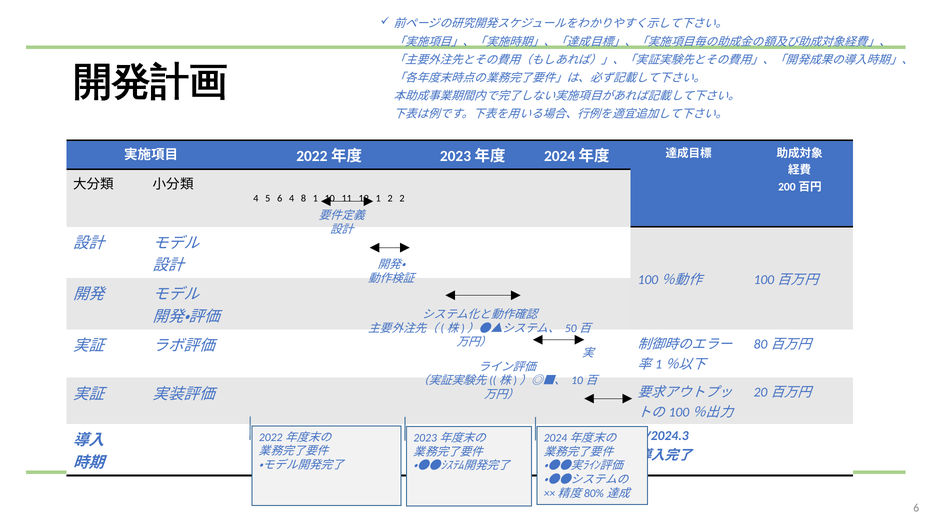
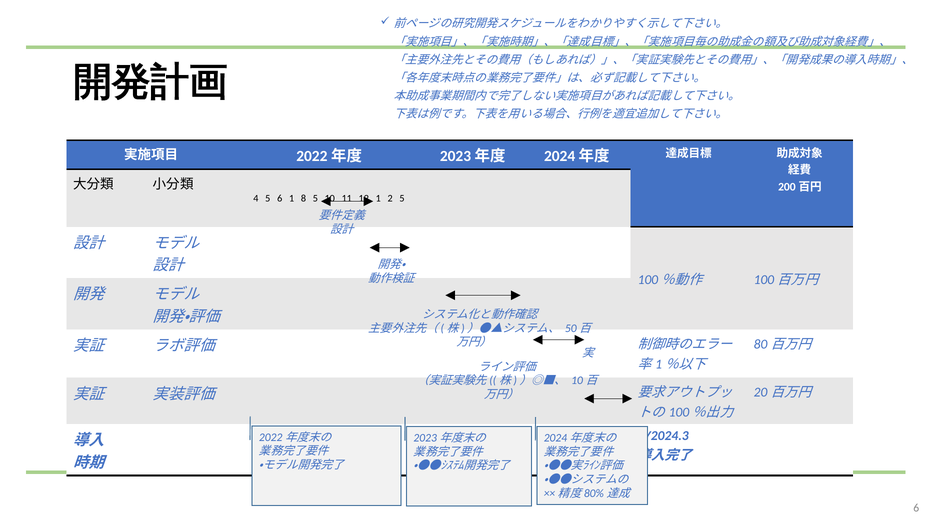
6 4: 4 -> 1
8 1: 1 -> 5
2 2: 2 -> 5
